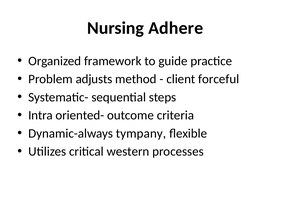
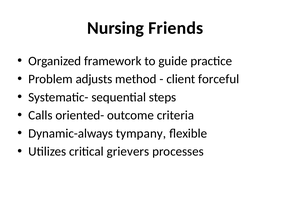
Adhere: Adhere -> Friends
Intra: Intra -> Calls
western: western -> grievers
